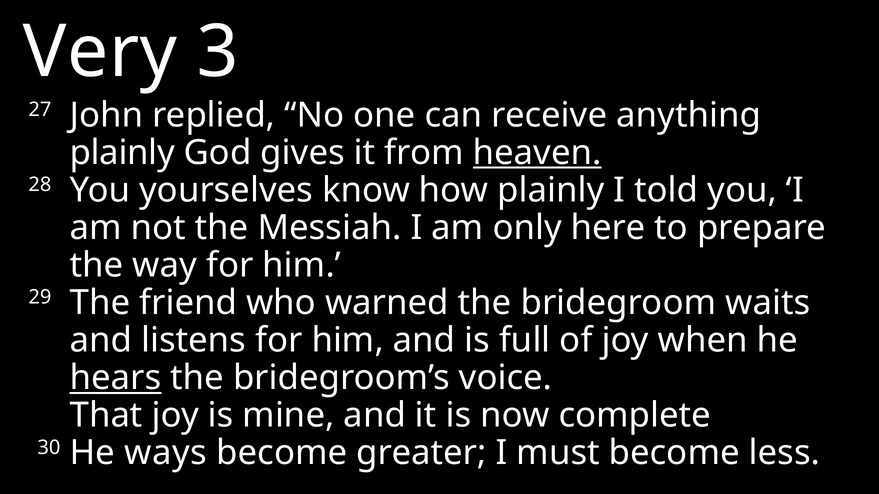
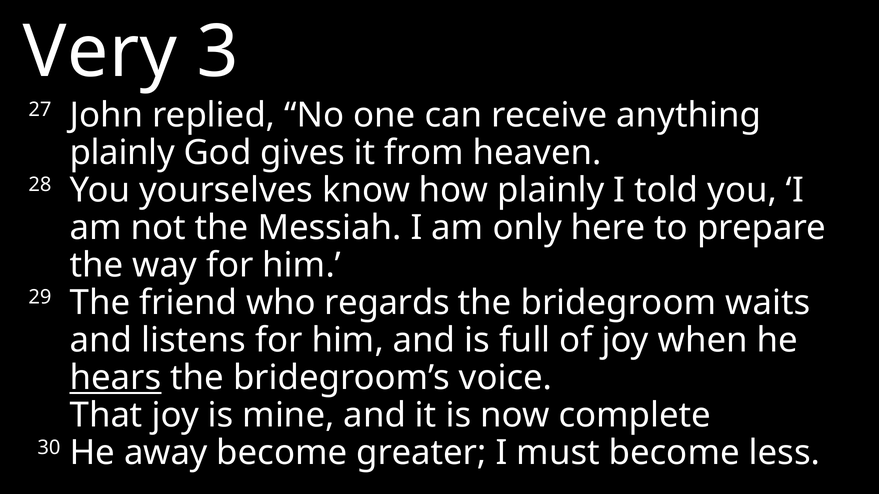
heaven underline: present -> none
warned: warned -> regards
ways: ways -> away
